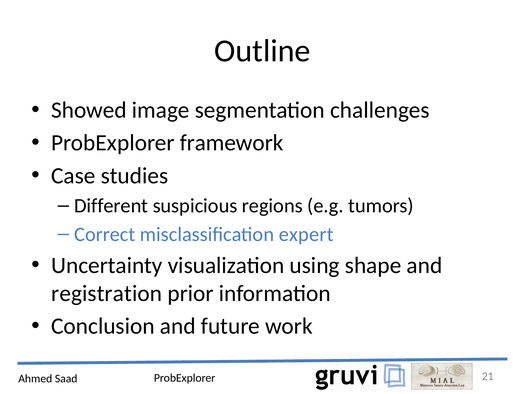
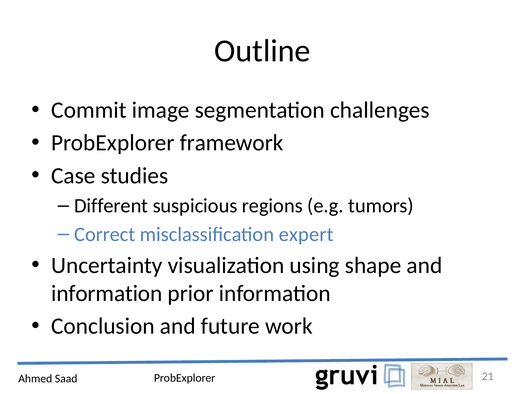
Showed: Showed -> Commit
registration at (107, 293): registration -> information
